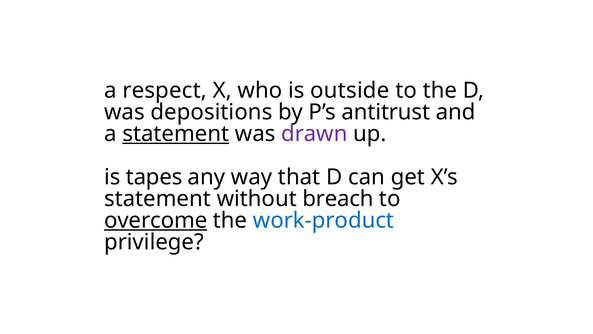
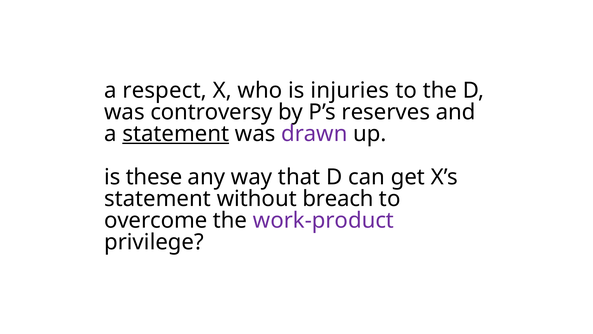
outside: outside -> injuries
depositions: depositions -> controversy
antitrust: antitrust -> reserves
tapes: tapes -> these
overcome underline: present -> none
work-product colour: blue -> purple
